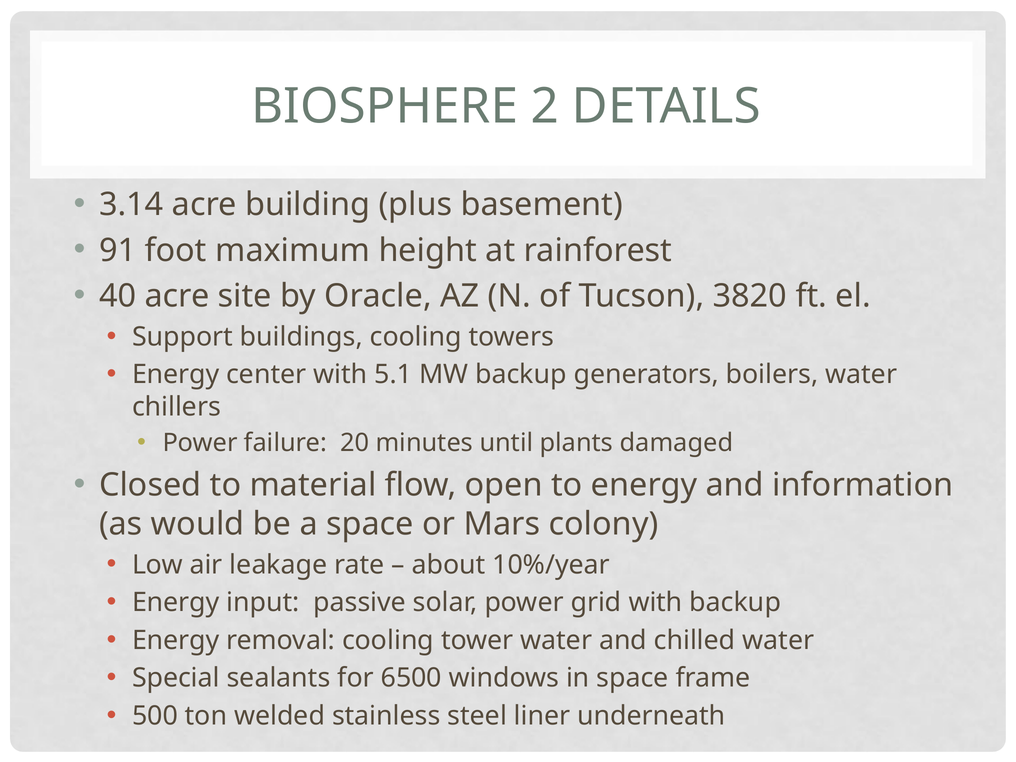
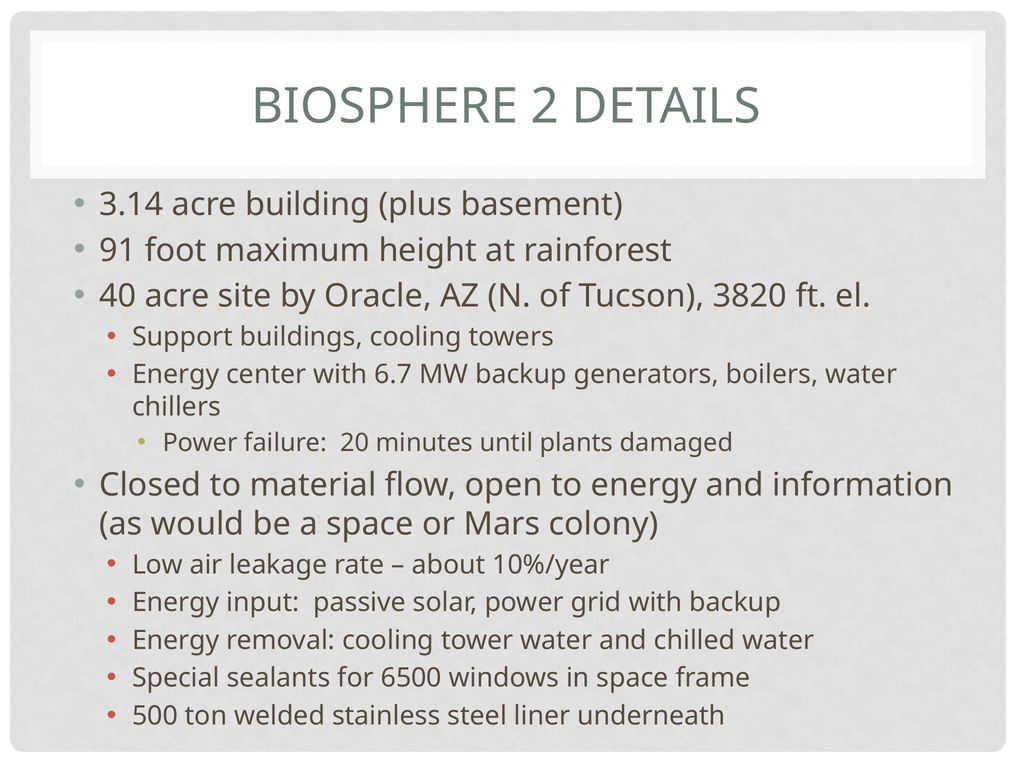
5.1: 5.1 -> 6.7
